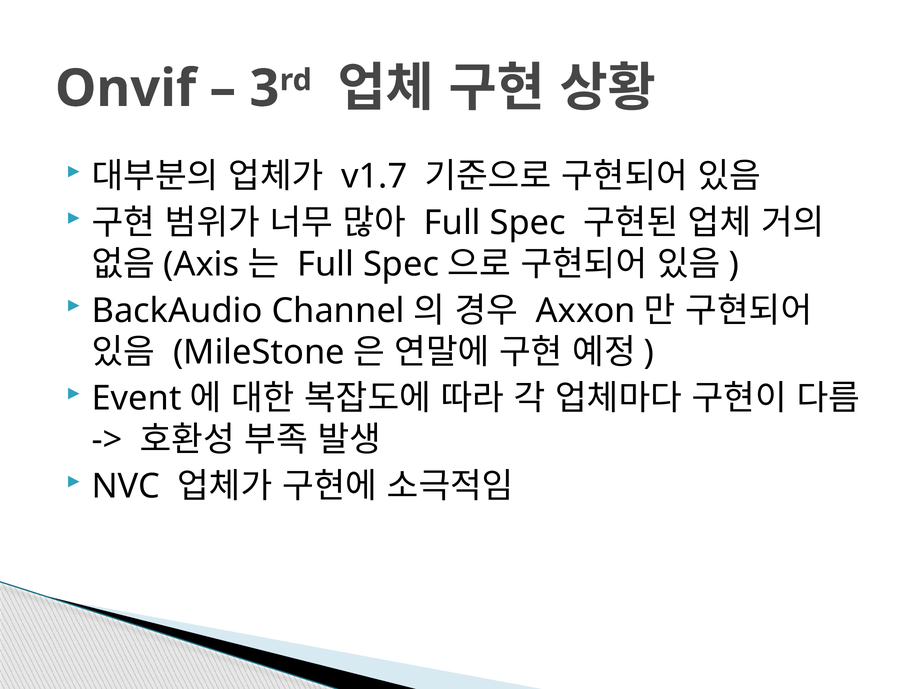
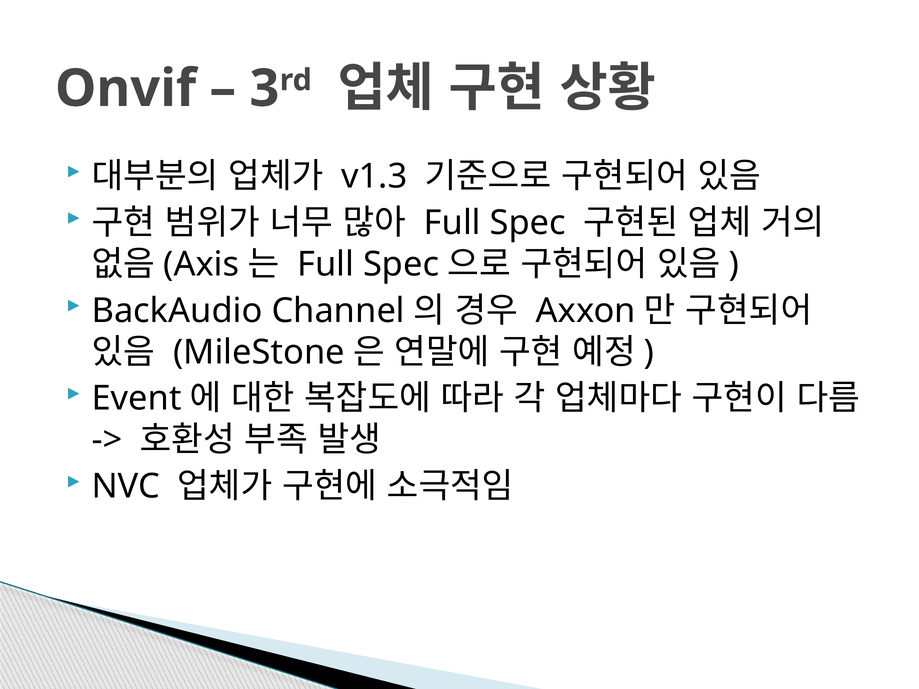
v1.7: v1.7 -> v1.3
